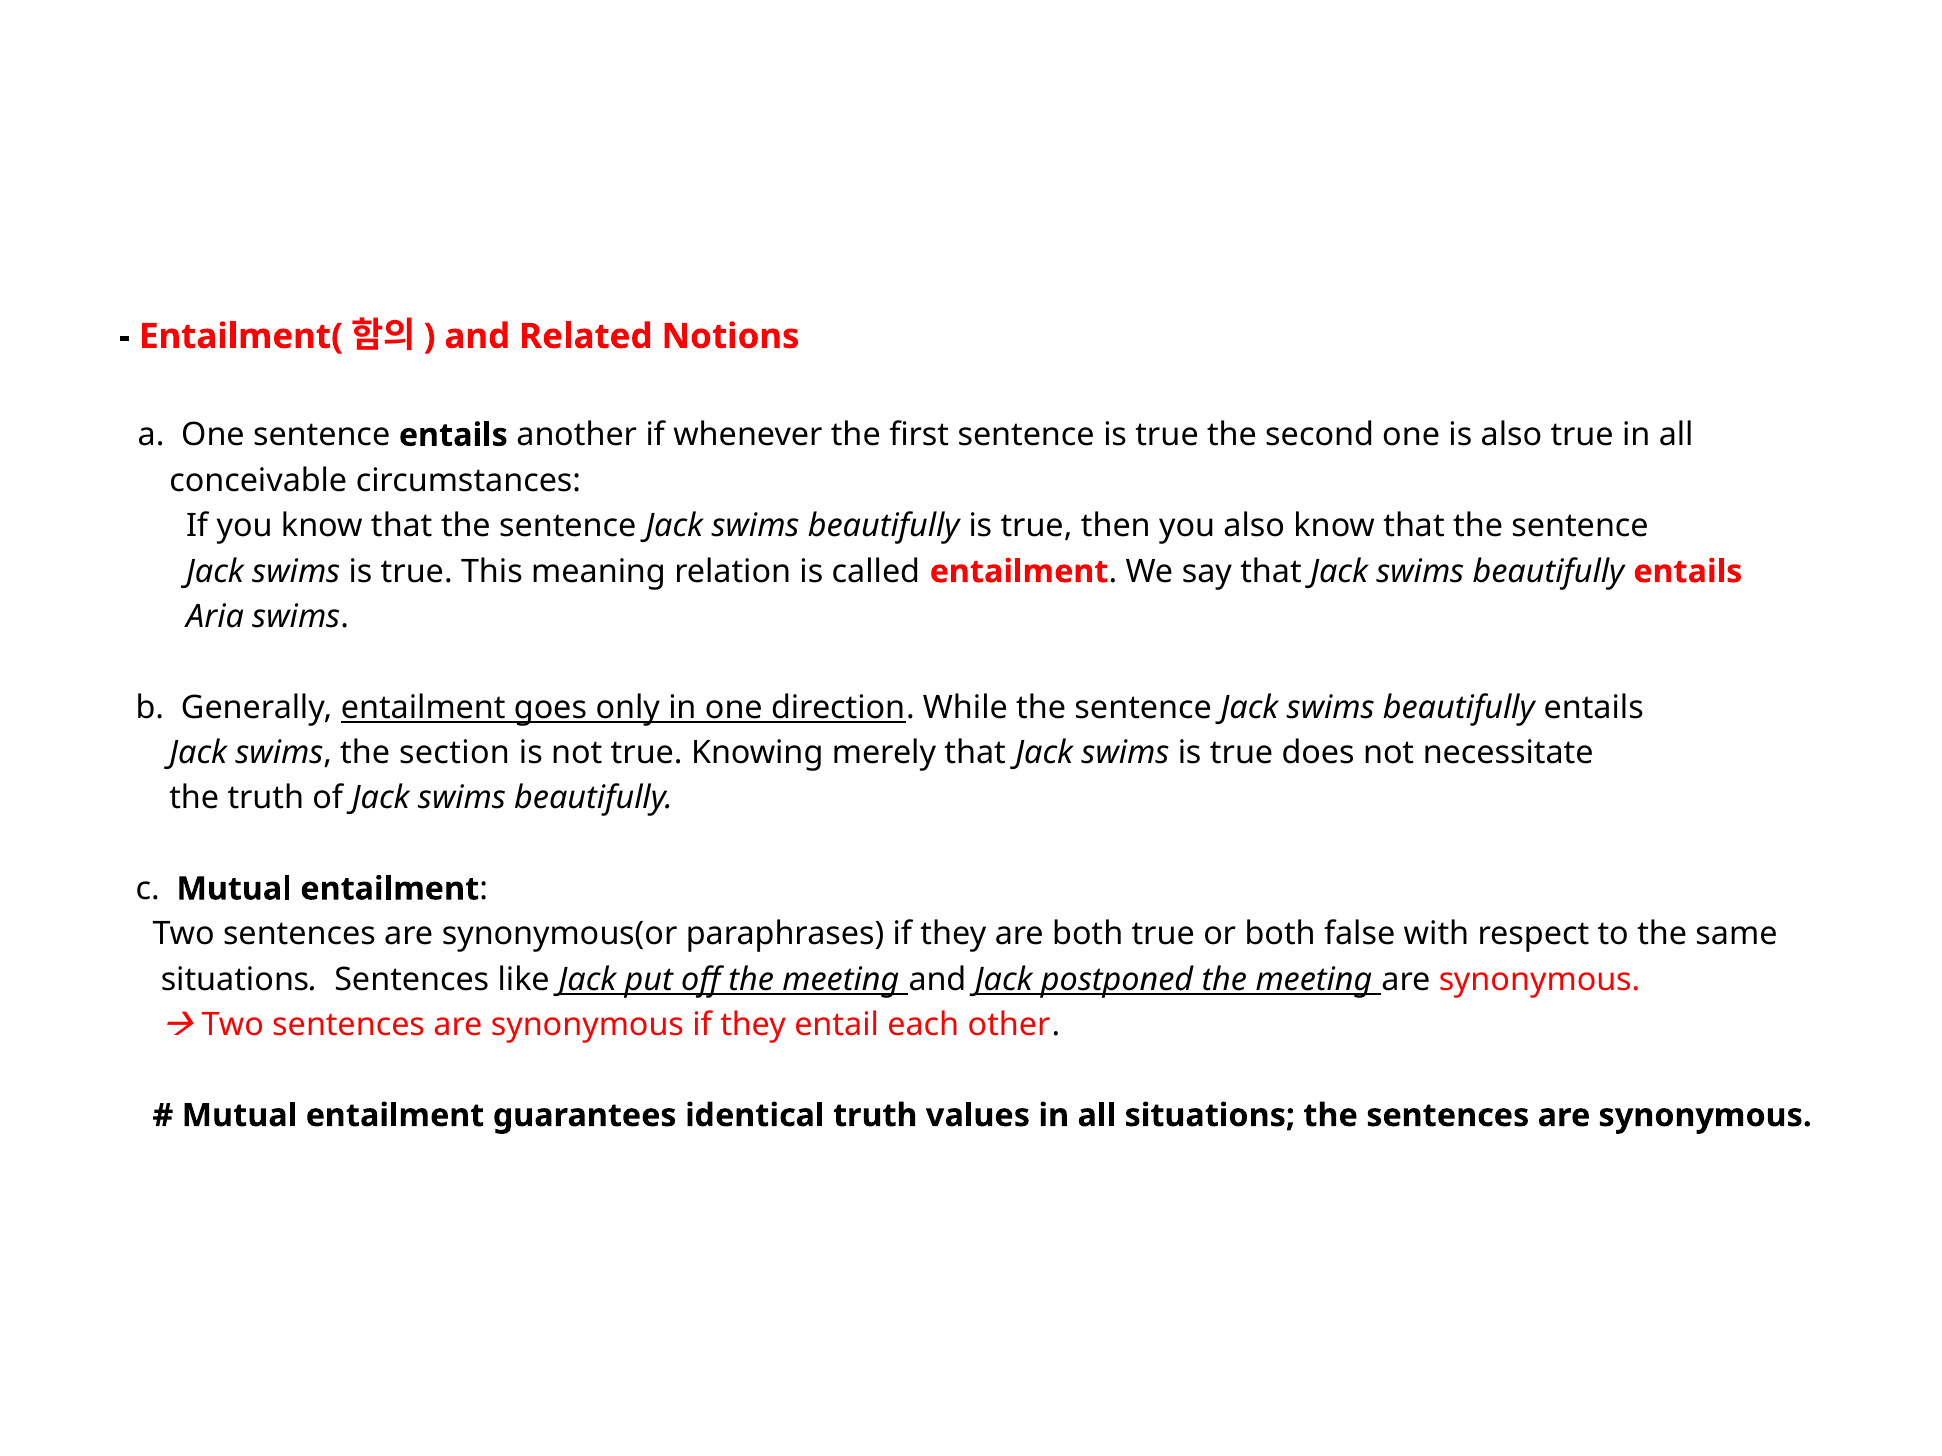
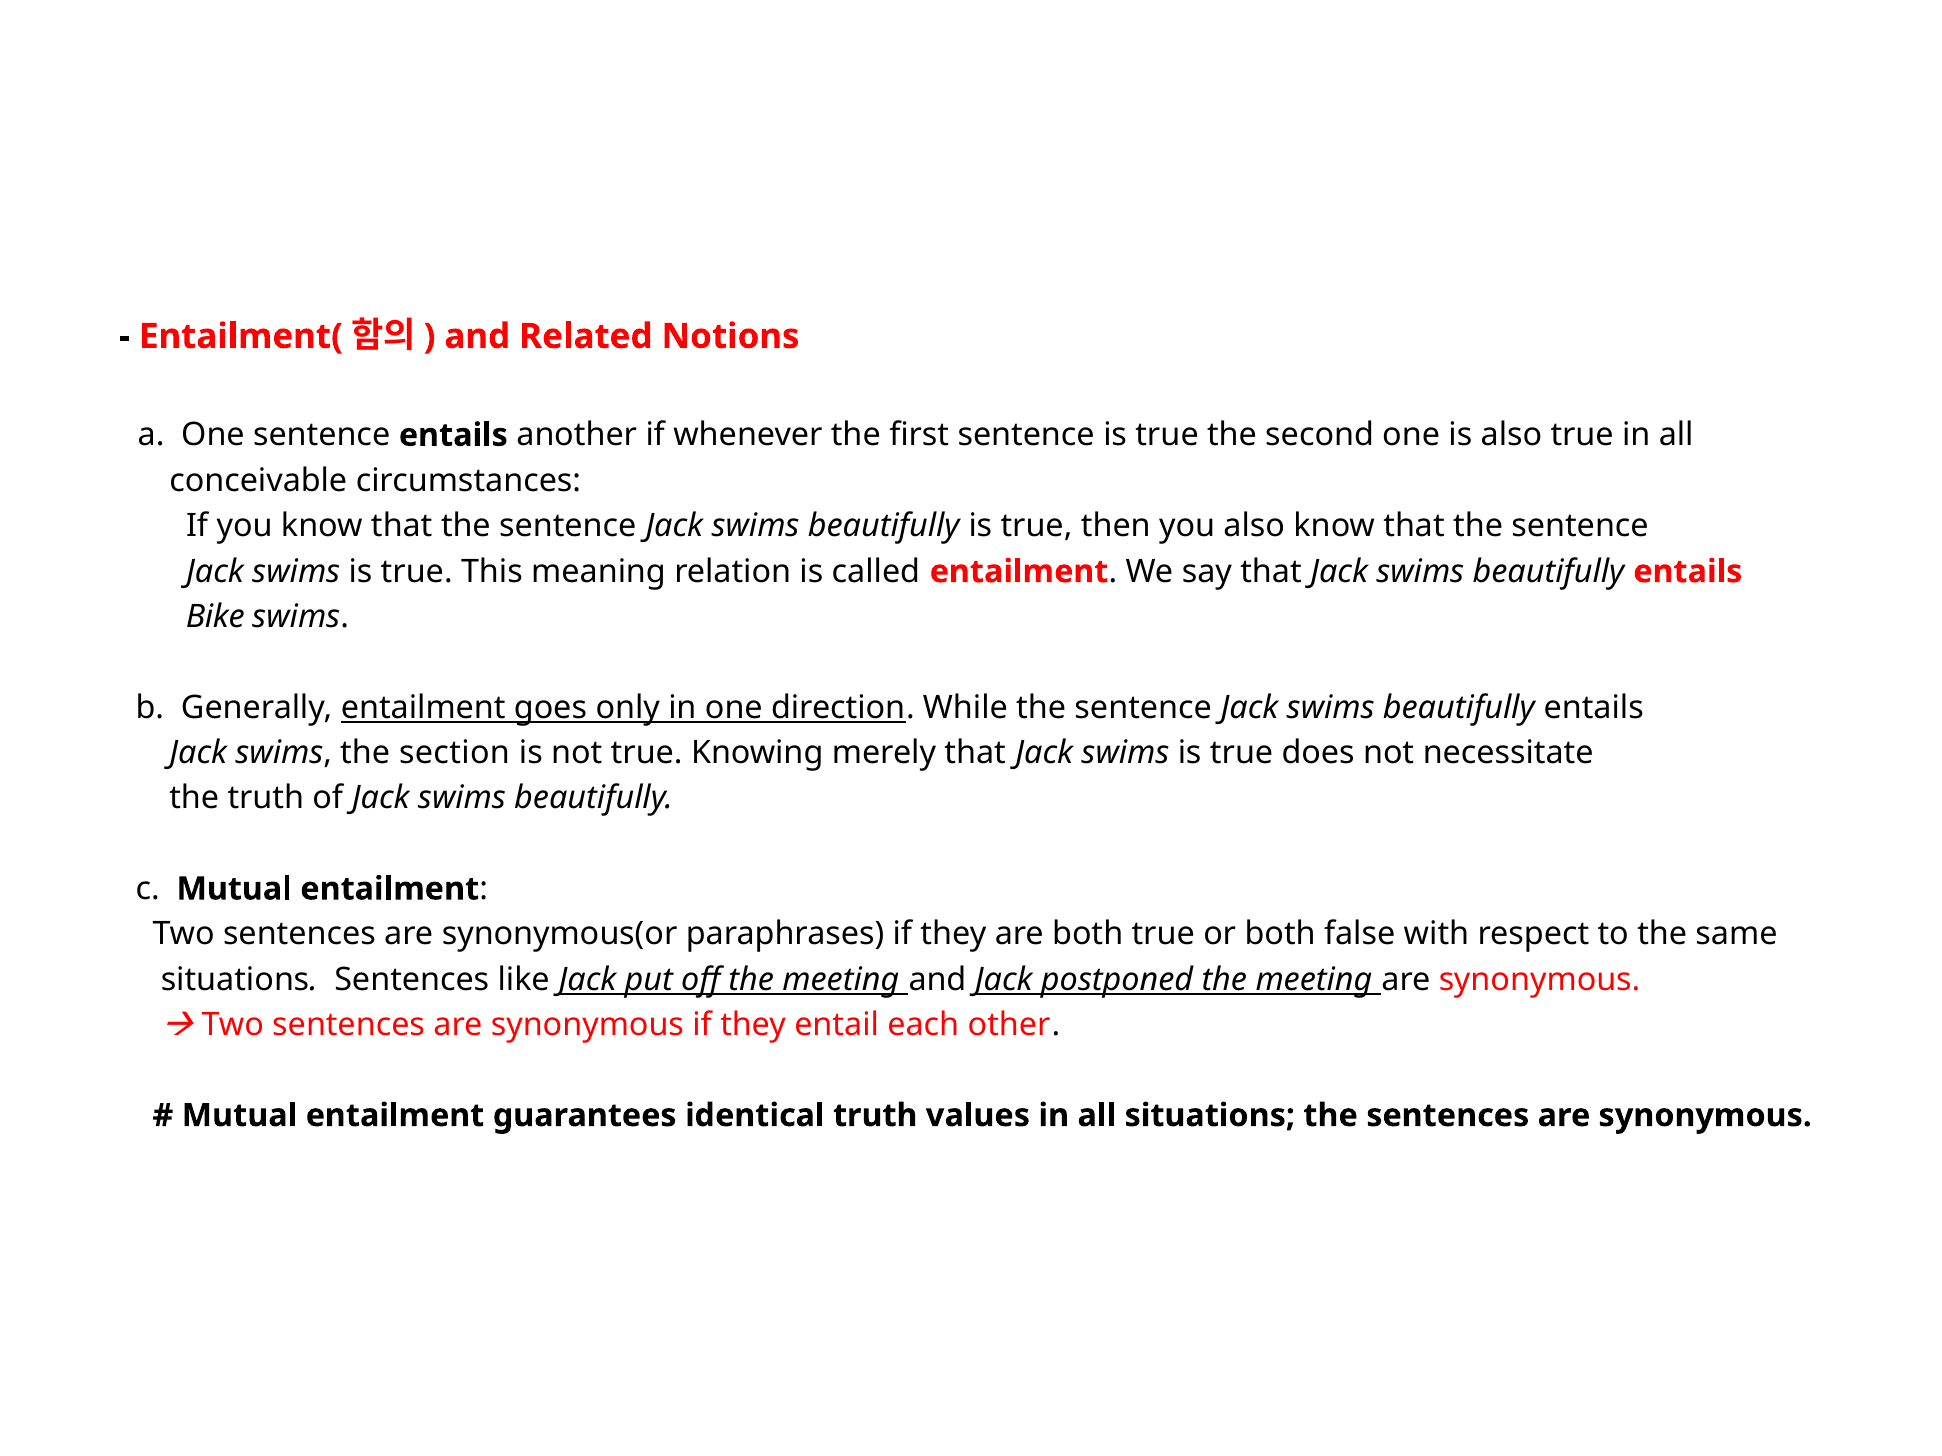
Aria: Aria -> Bike
